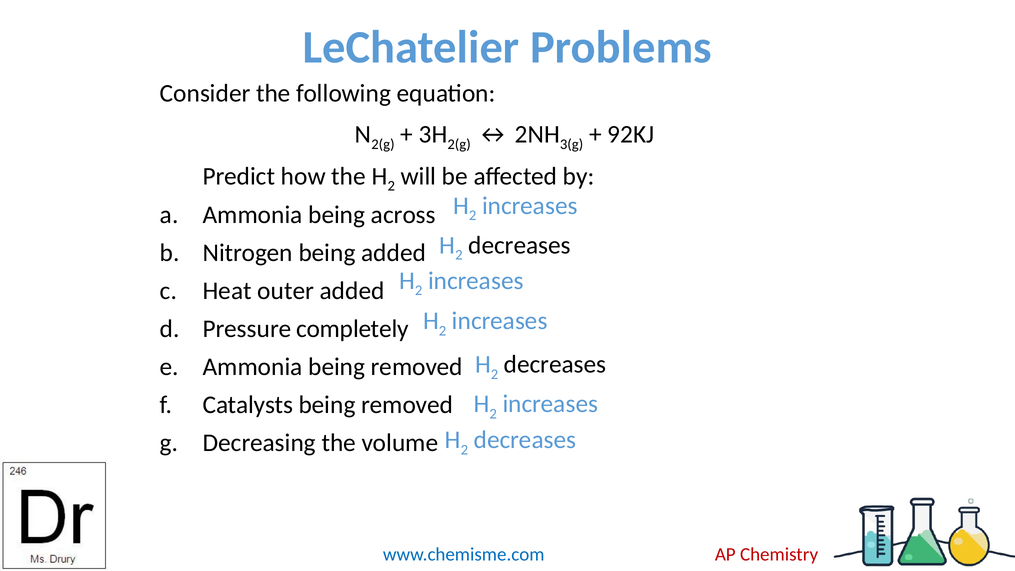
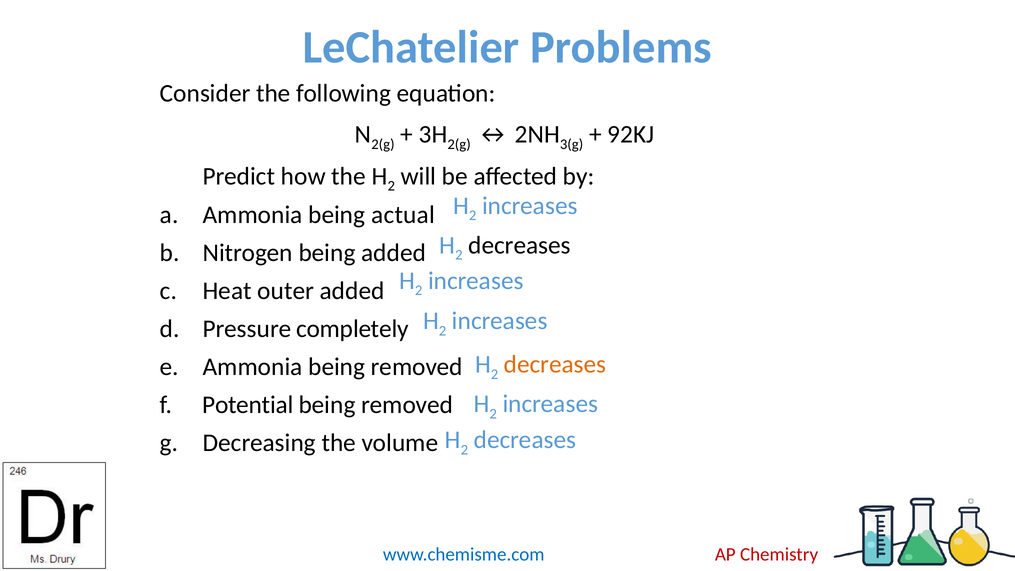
across: across -> actual
decreases at (555, 364) colour: black -> orange
Catalysts: Catalysts -> Potential
